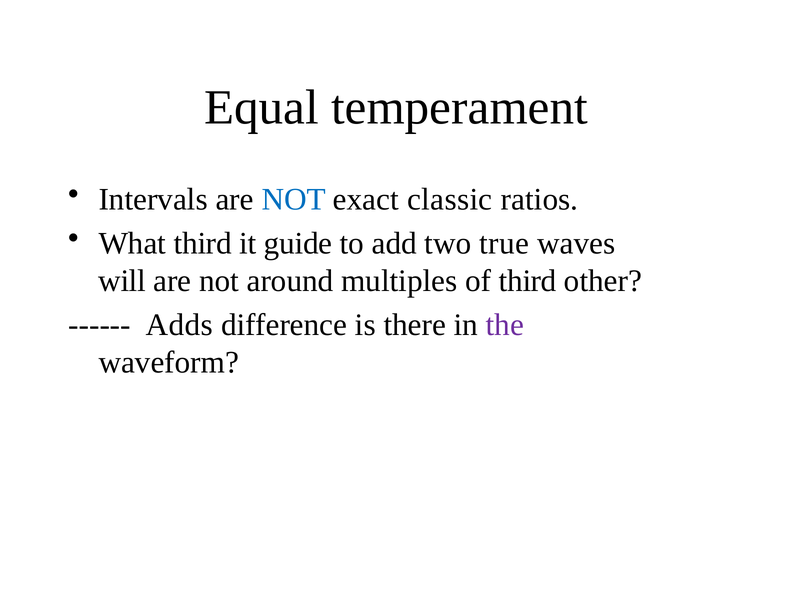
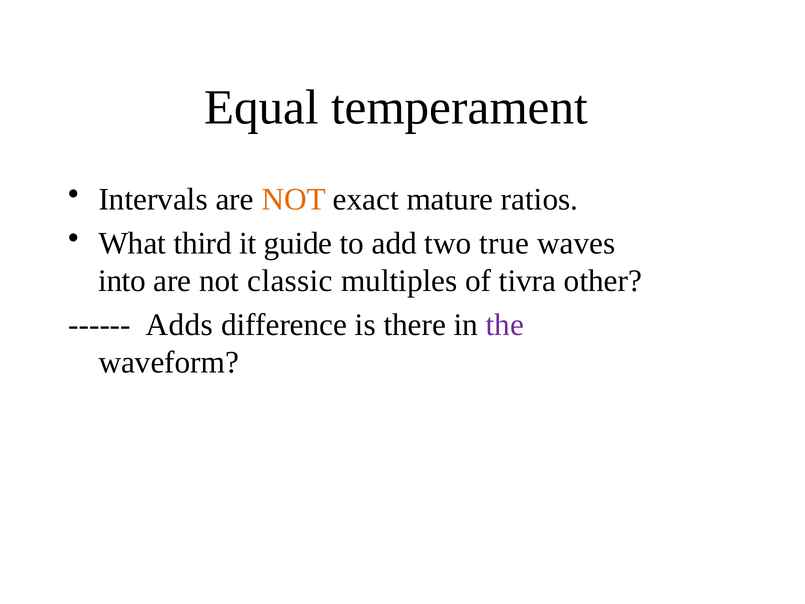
NOT at (294, 199) colour: blue -> orange
classic: classic -> mature
will: will -> into
around: around -> classic
of third: third -> tivra
